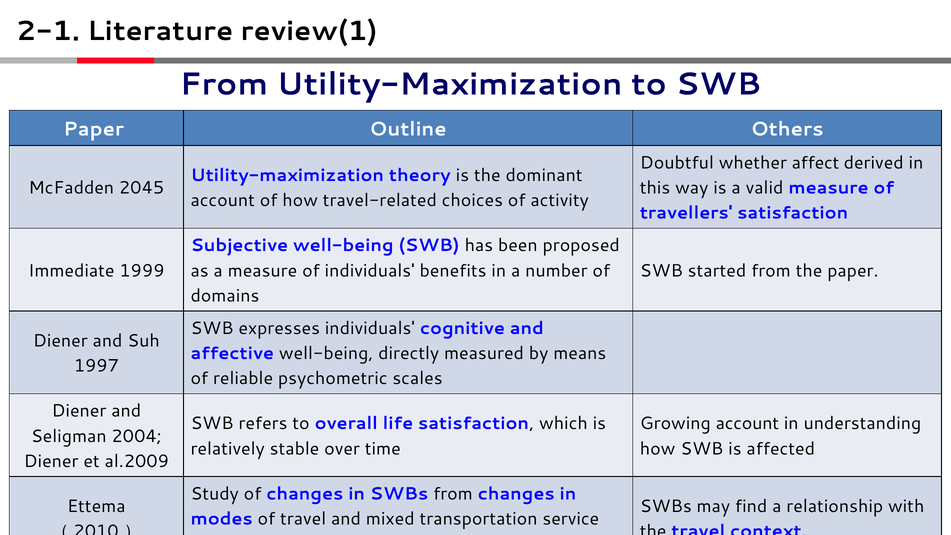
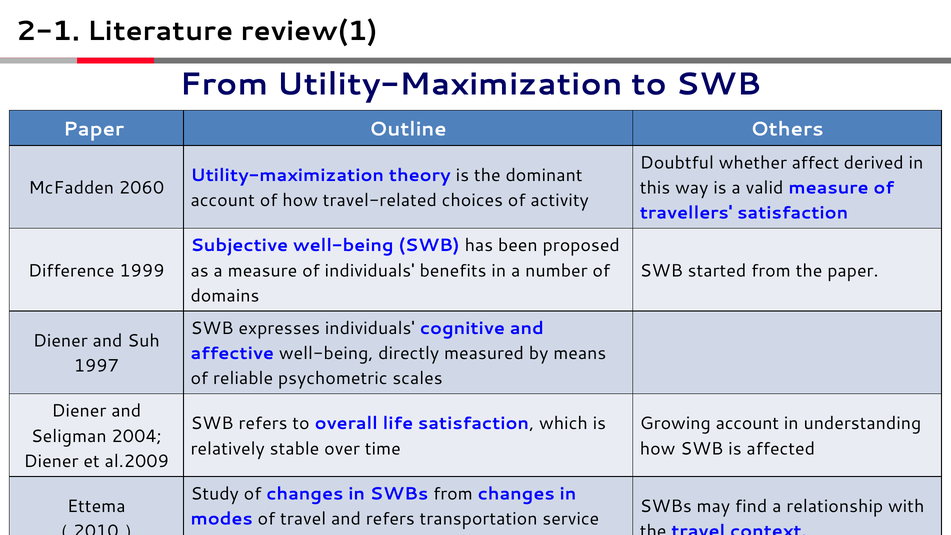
2045: 2045 -> 2060
Immediate: Immediate -> Difference
and mixed: mixed -> refers
